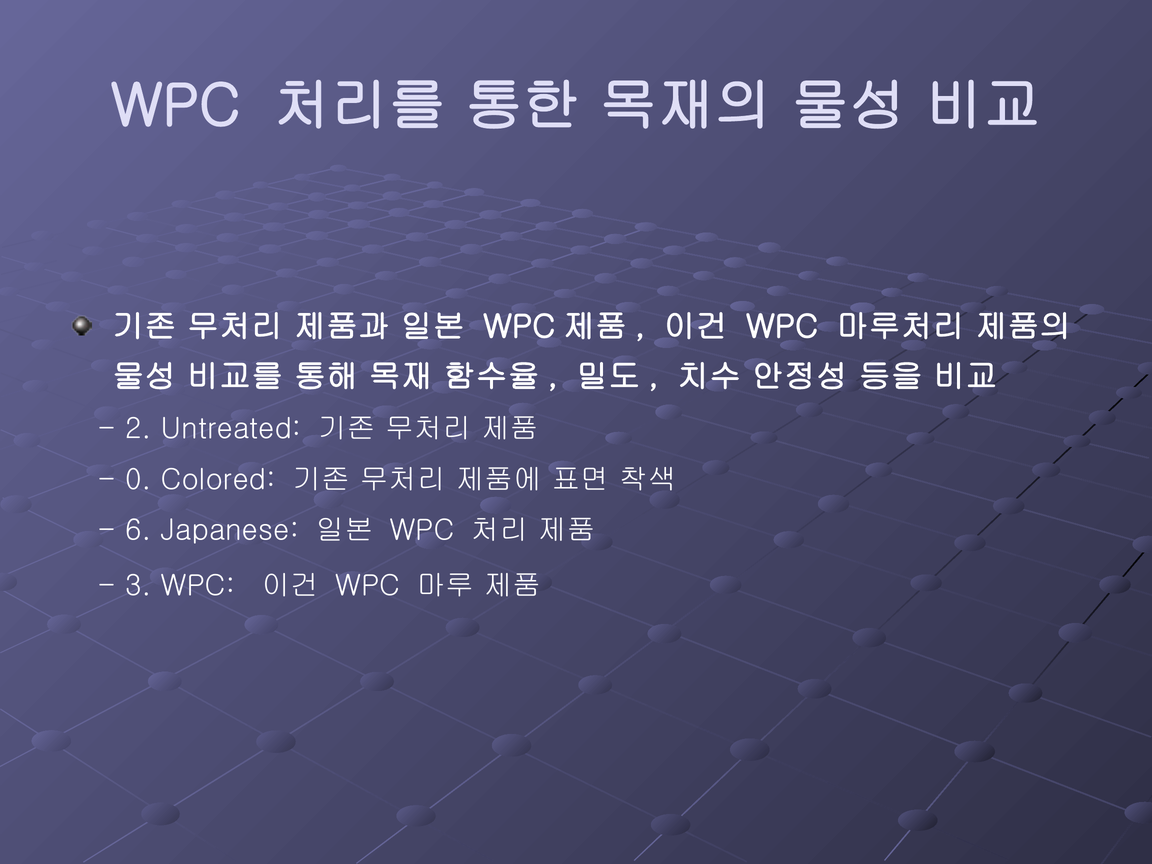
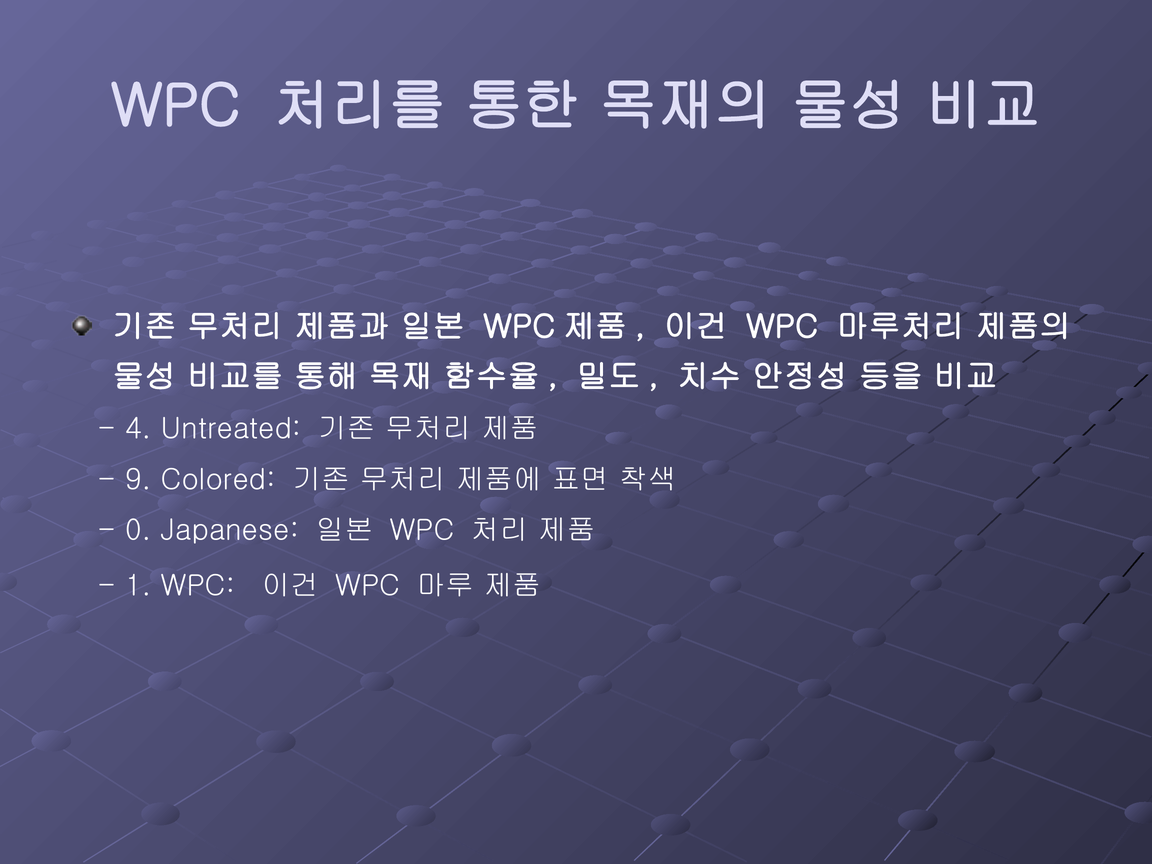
2: 2 -> 4
0: 0 -> 9
6: 6 -> 0
3: 3 -> 1
